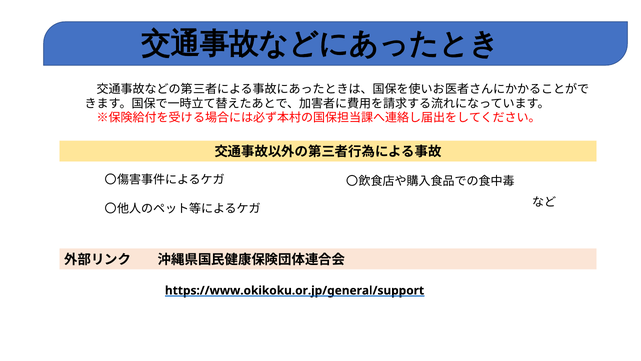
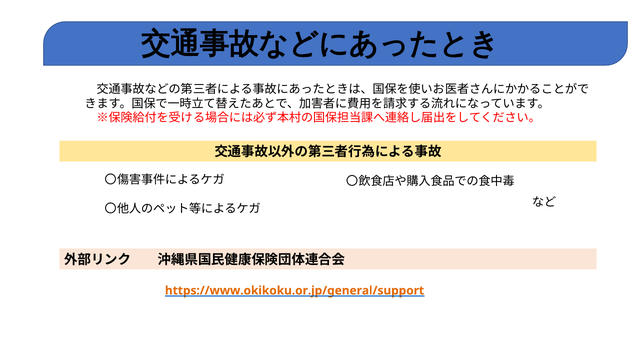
https://www.okikoku.or.jp/general/support colour: black -> orange
